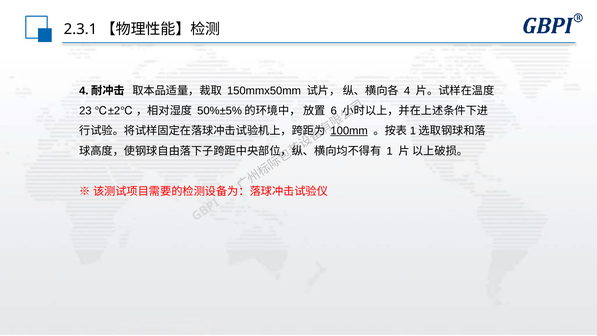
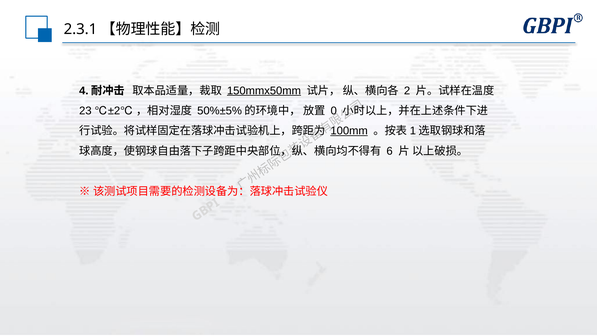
150mmx50mm underline: none -> present
4: 4 -> 2
6: 6 -> 0
1: 1 -> 6
